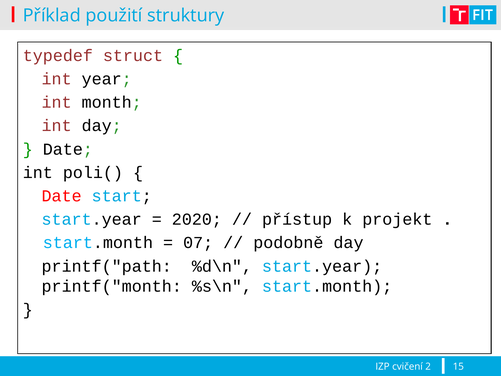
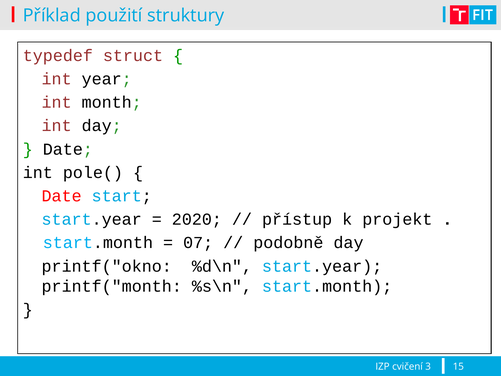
poli(: poli( -> pole(
printf("path: printf("path -> printf("okno
2: 2 -> 3
